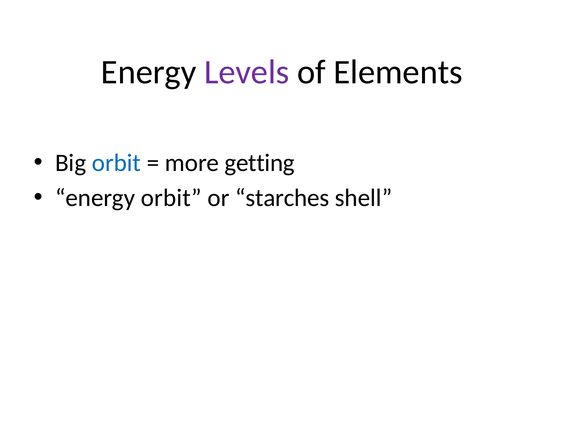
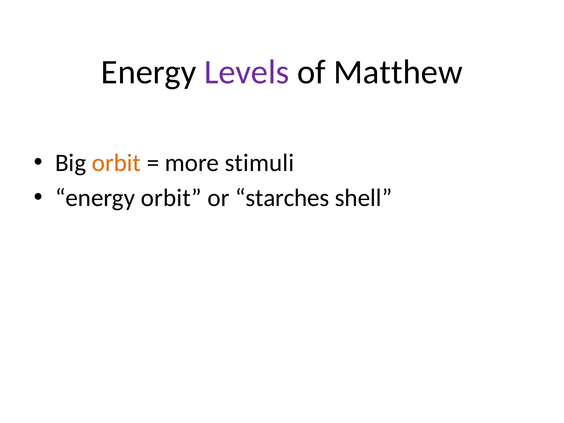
Elements: Elements -> Matthew
orbit at (116, 163) colour: blue -> orange
getting: getting -> stimuli
